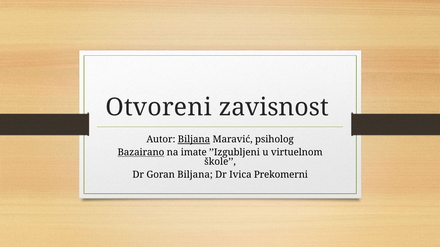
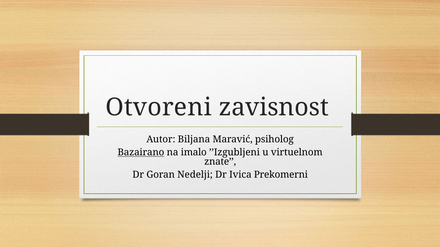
Biljana at (194, 140) underline: present -> none
imate: imate -> imalo
škole: škole -> znate
Goran Biljana: Biljana -> Nedelji
